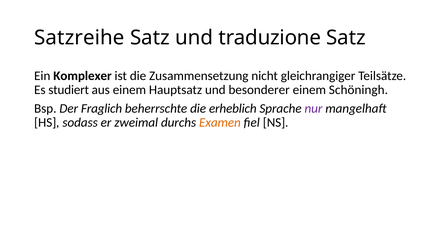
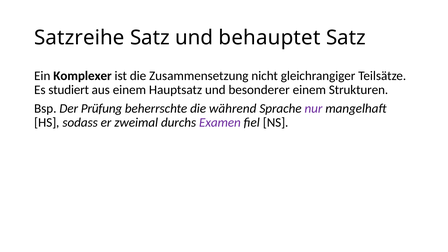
traduzione: traduzione -> behauptet
Schöningh: Schöningh -> Strukturen
Fraglich: Fraglich -> Prüfung
erheblich: erheblich -> während
Examen colour: orange -> purple
